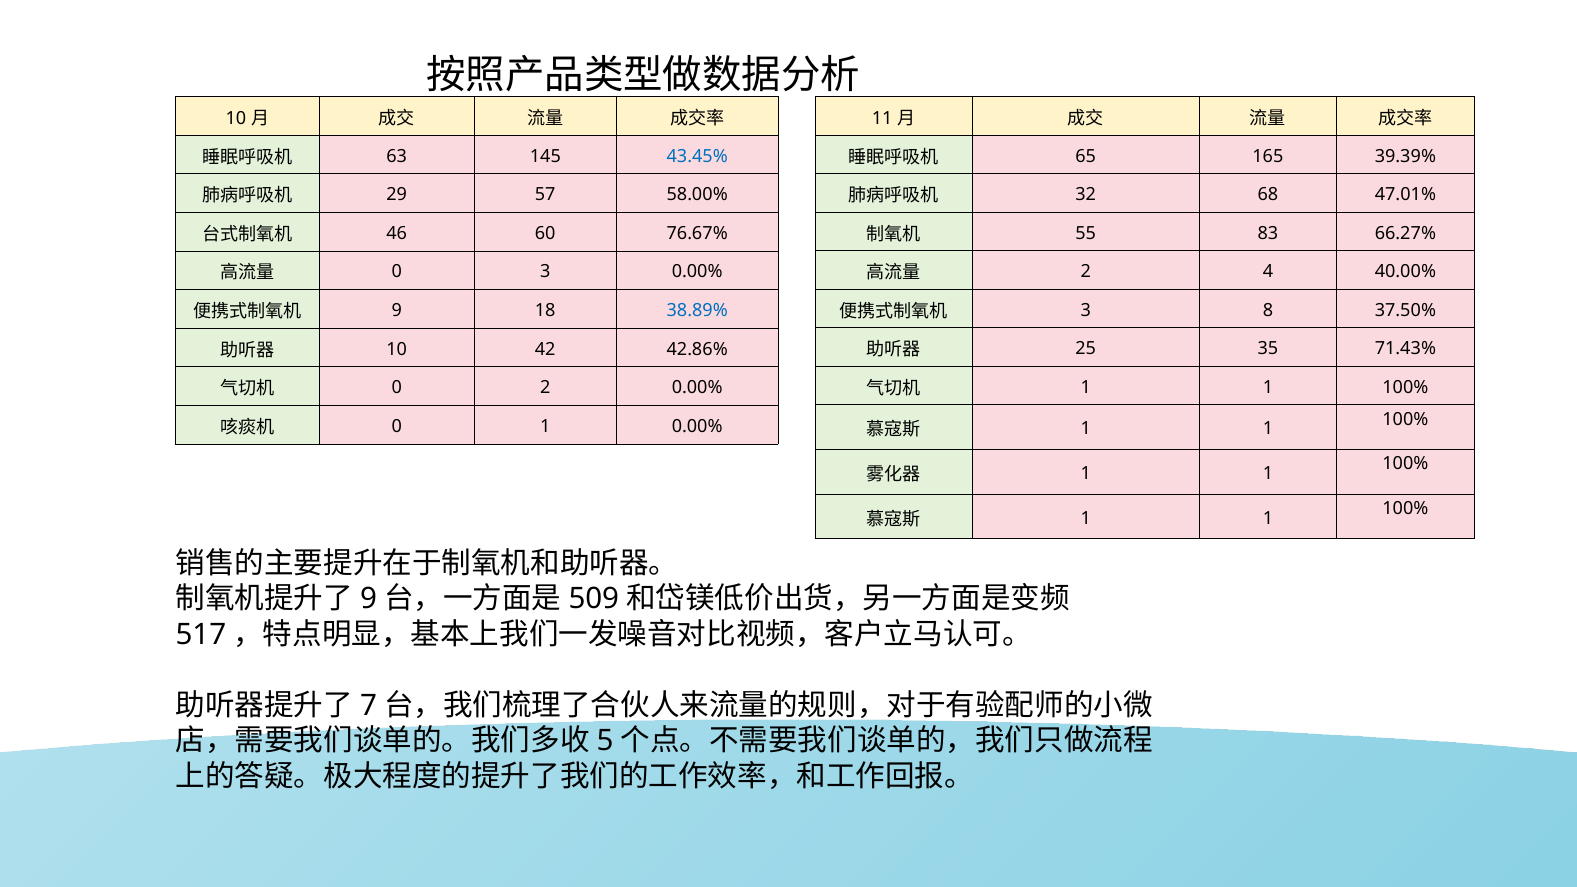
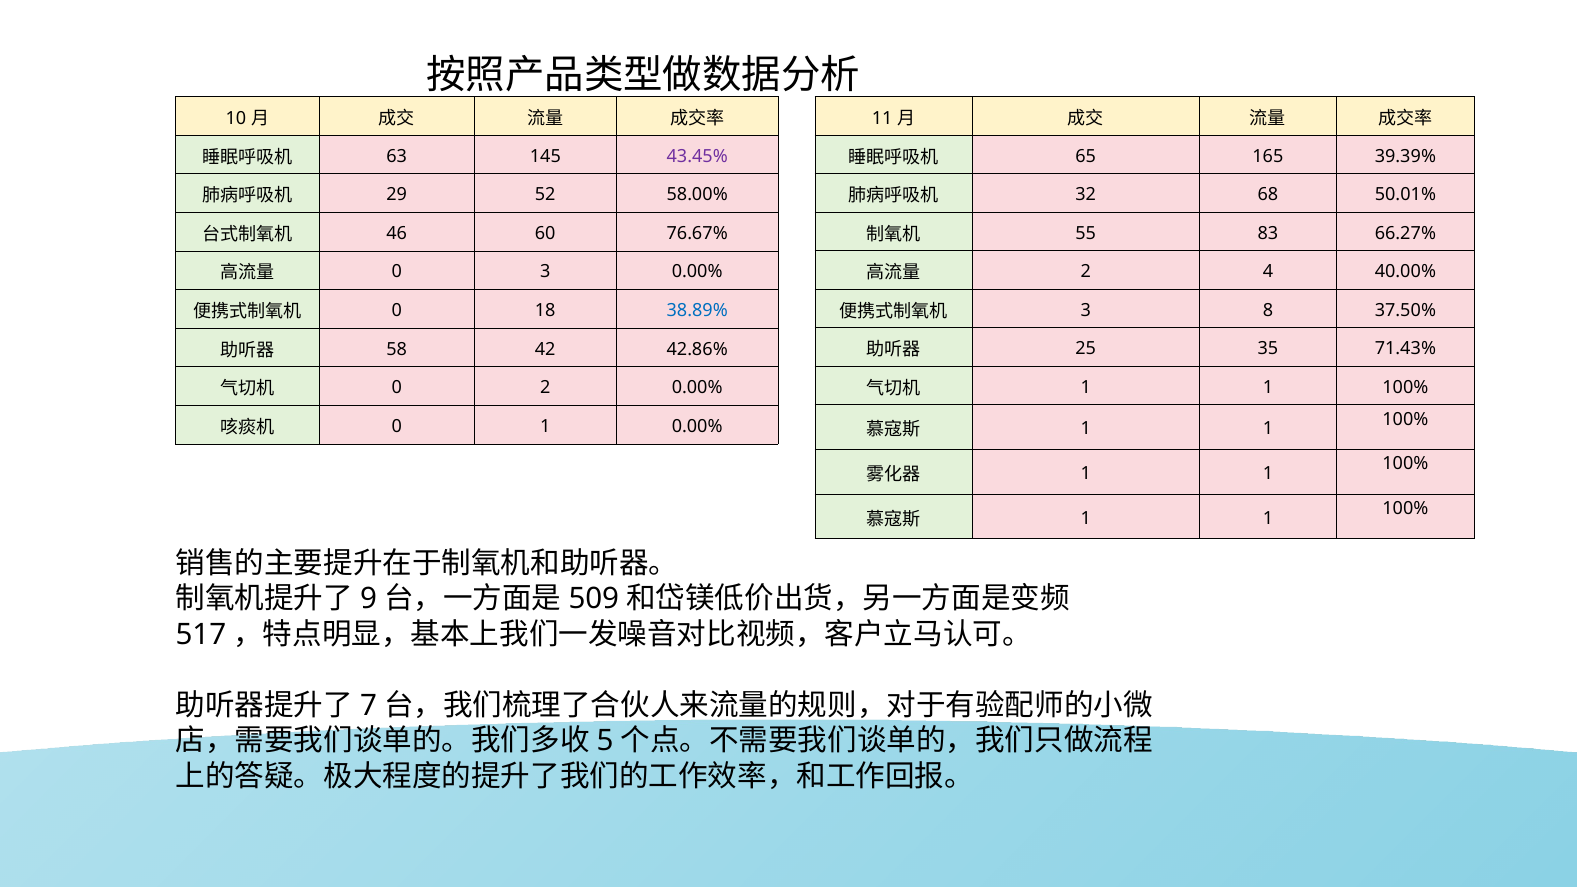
43.45% colour: blue -> purple
47.01%: 47.01% -> 50.01%
57: 57 -> 52
9 at (397, 311): 9 -> 0
10 at (397, 349): 10 -> 58
